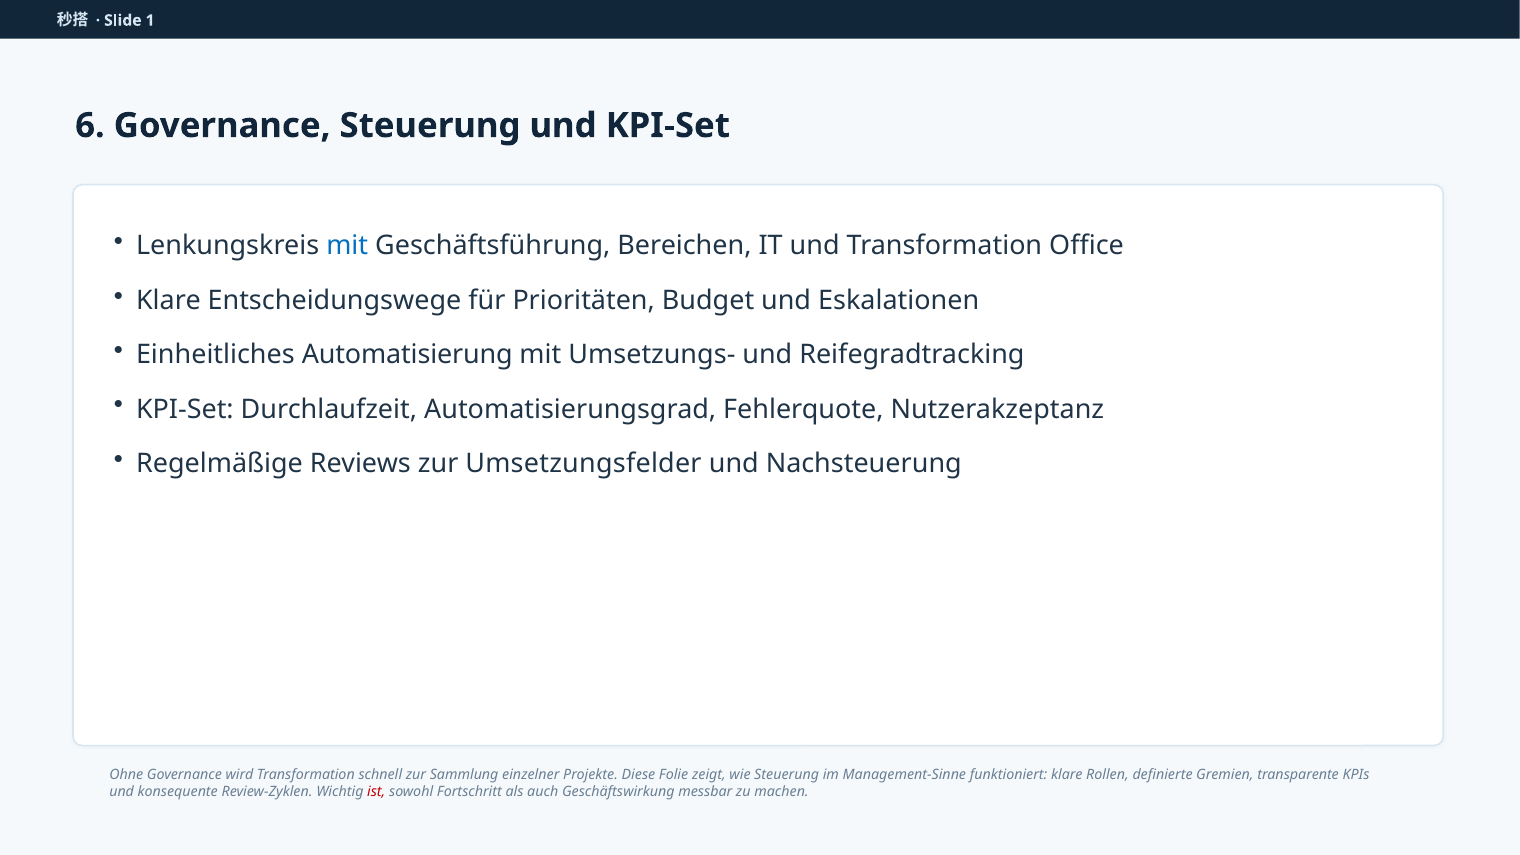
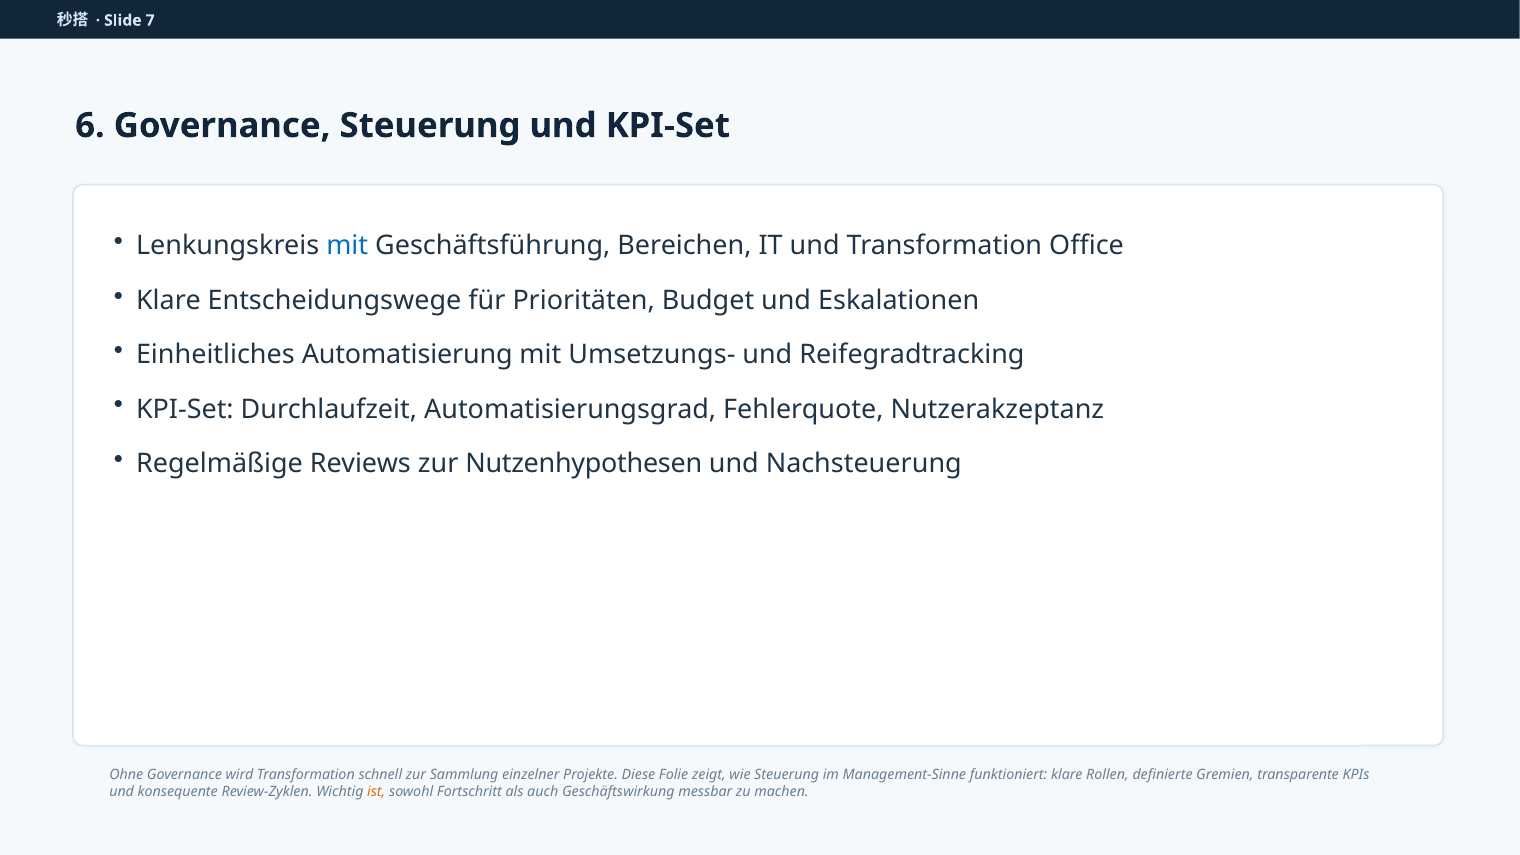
1: 1 -> 7
Umsetzungsfelder: Umsetzungsfelder -> Nutzenhypothesen
ist colour: red -> orange
